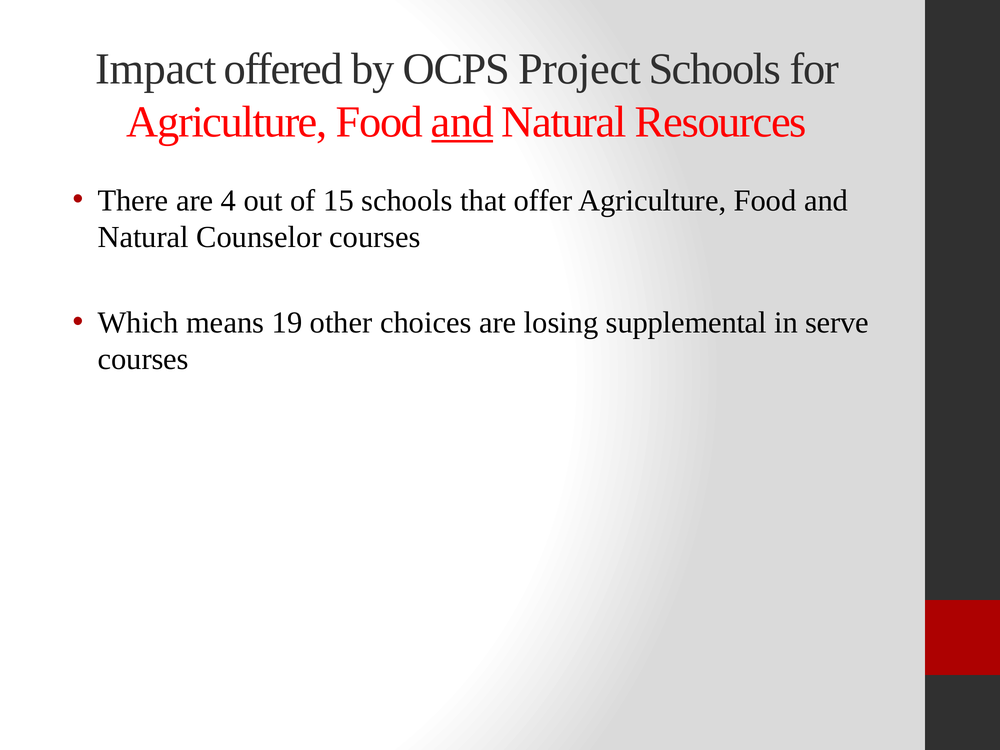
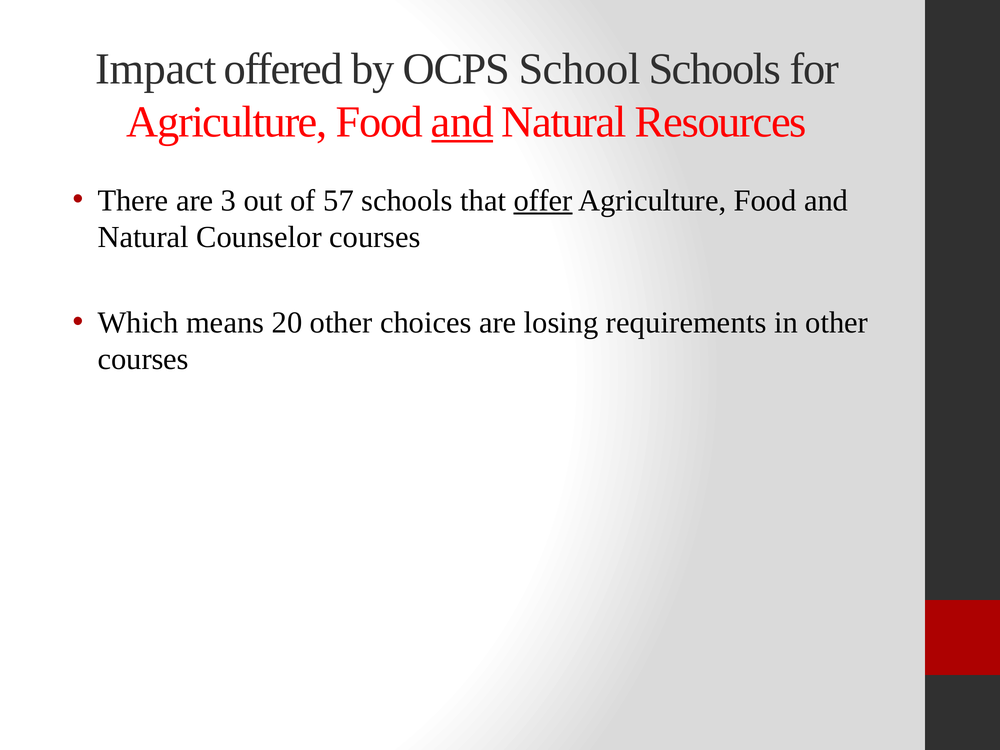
Project: Project -> School
4: 4 -> 3
15: 15 -> 57
offer underline: none -> present
19: 19 -> 20
supplemental: supplemental -> requirements
in serve: serve -> other
